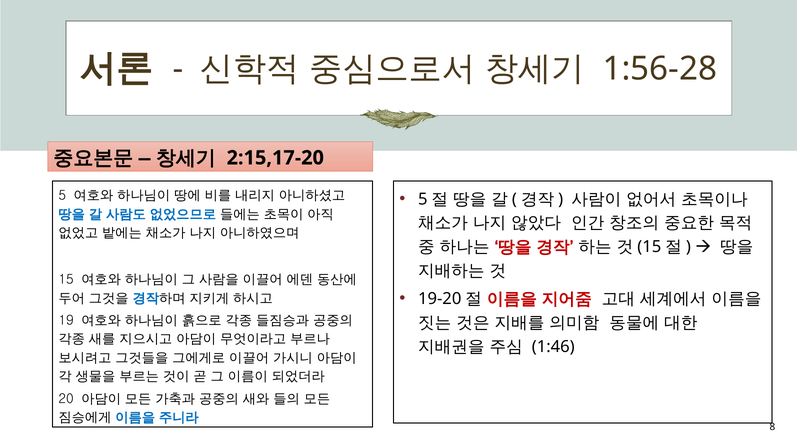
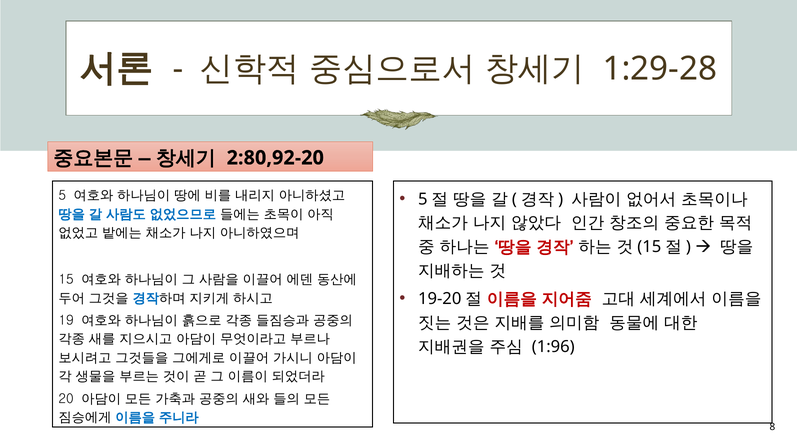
1:56-28: 1:56-28 -> 1:29-28
2:15,17-20: 2:15,17-20 -> 2:80,92-20
1:46: 1:46 -> 1:96
